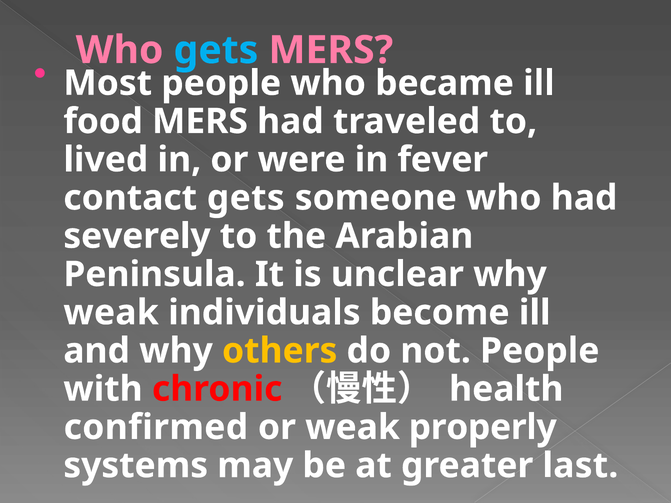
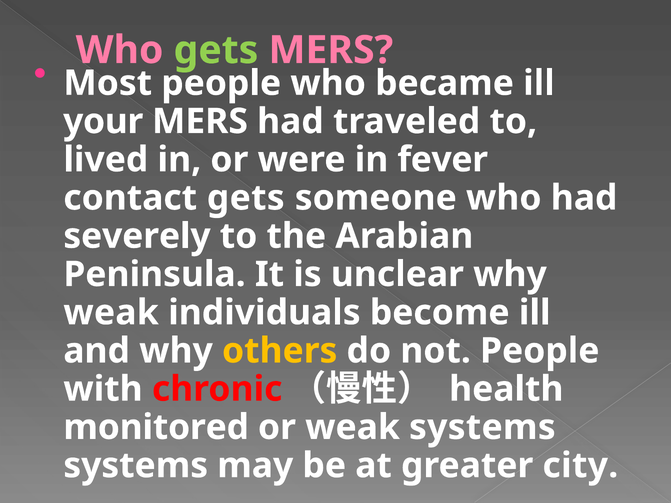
gets at (216, 50) colour: light blue -> light green
food: food -> your
confirmed: confirmed -> monitored
weak properly: properly -> systems
last: last -> city
